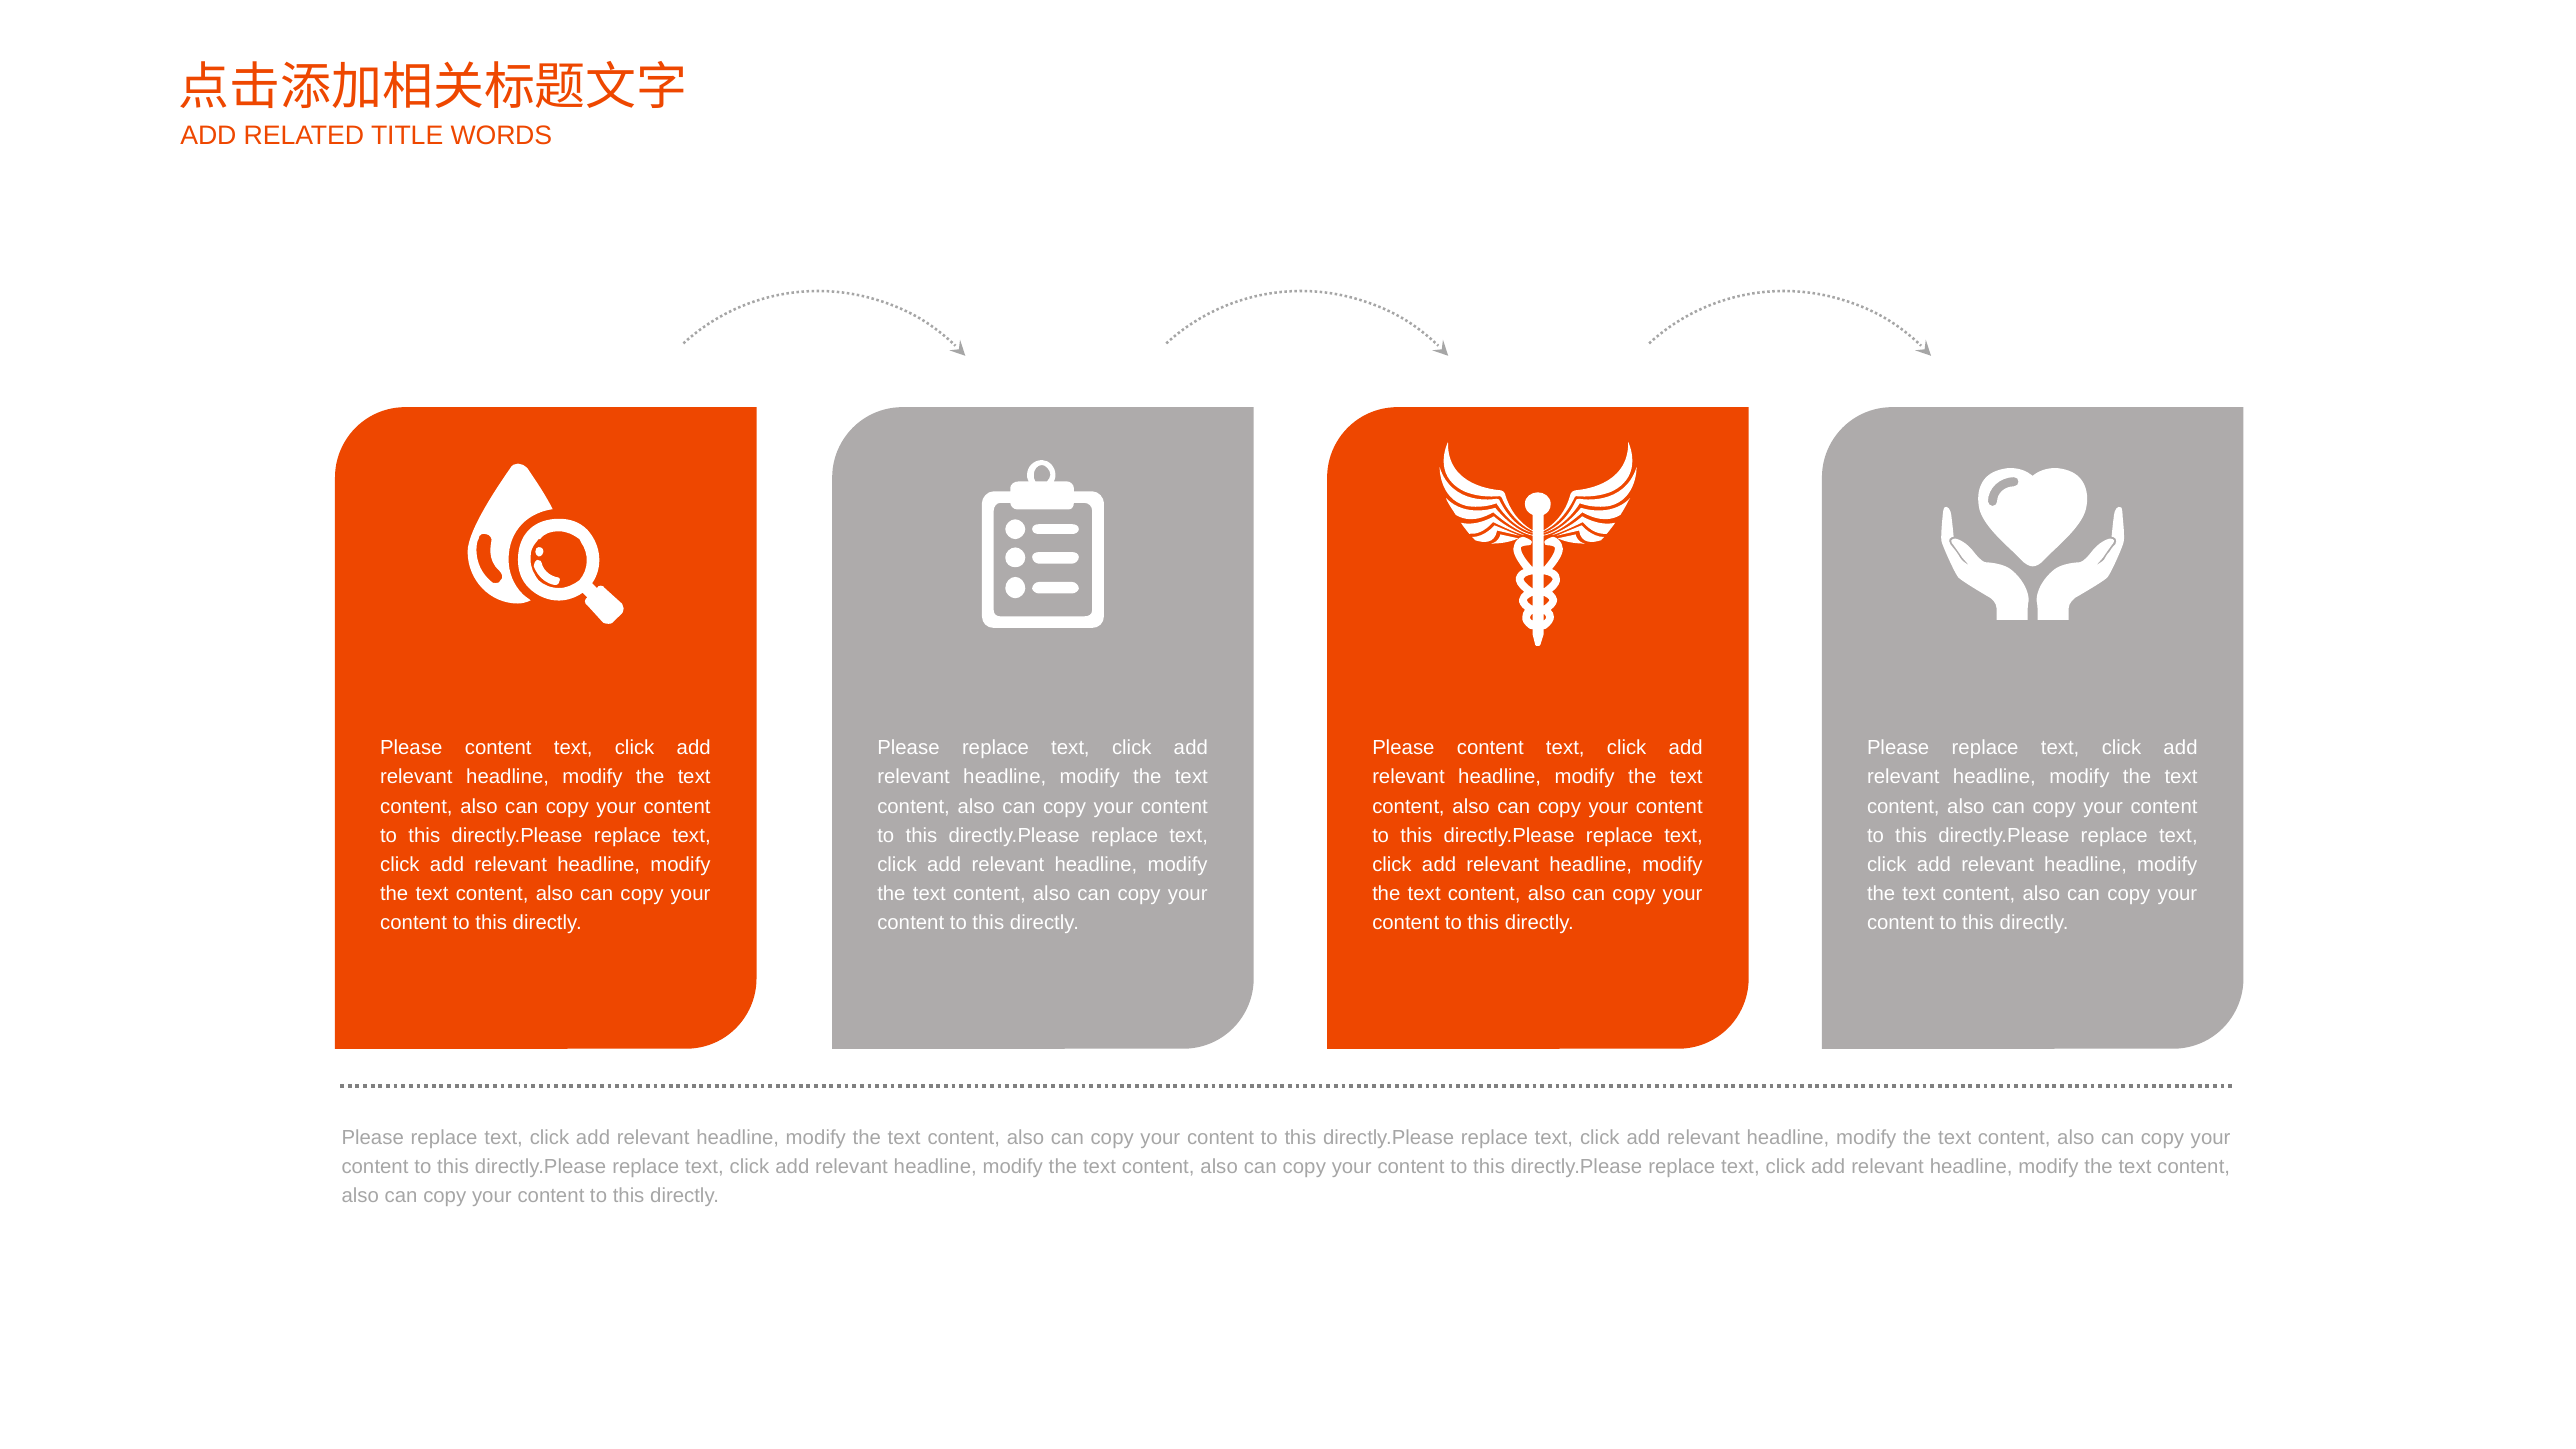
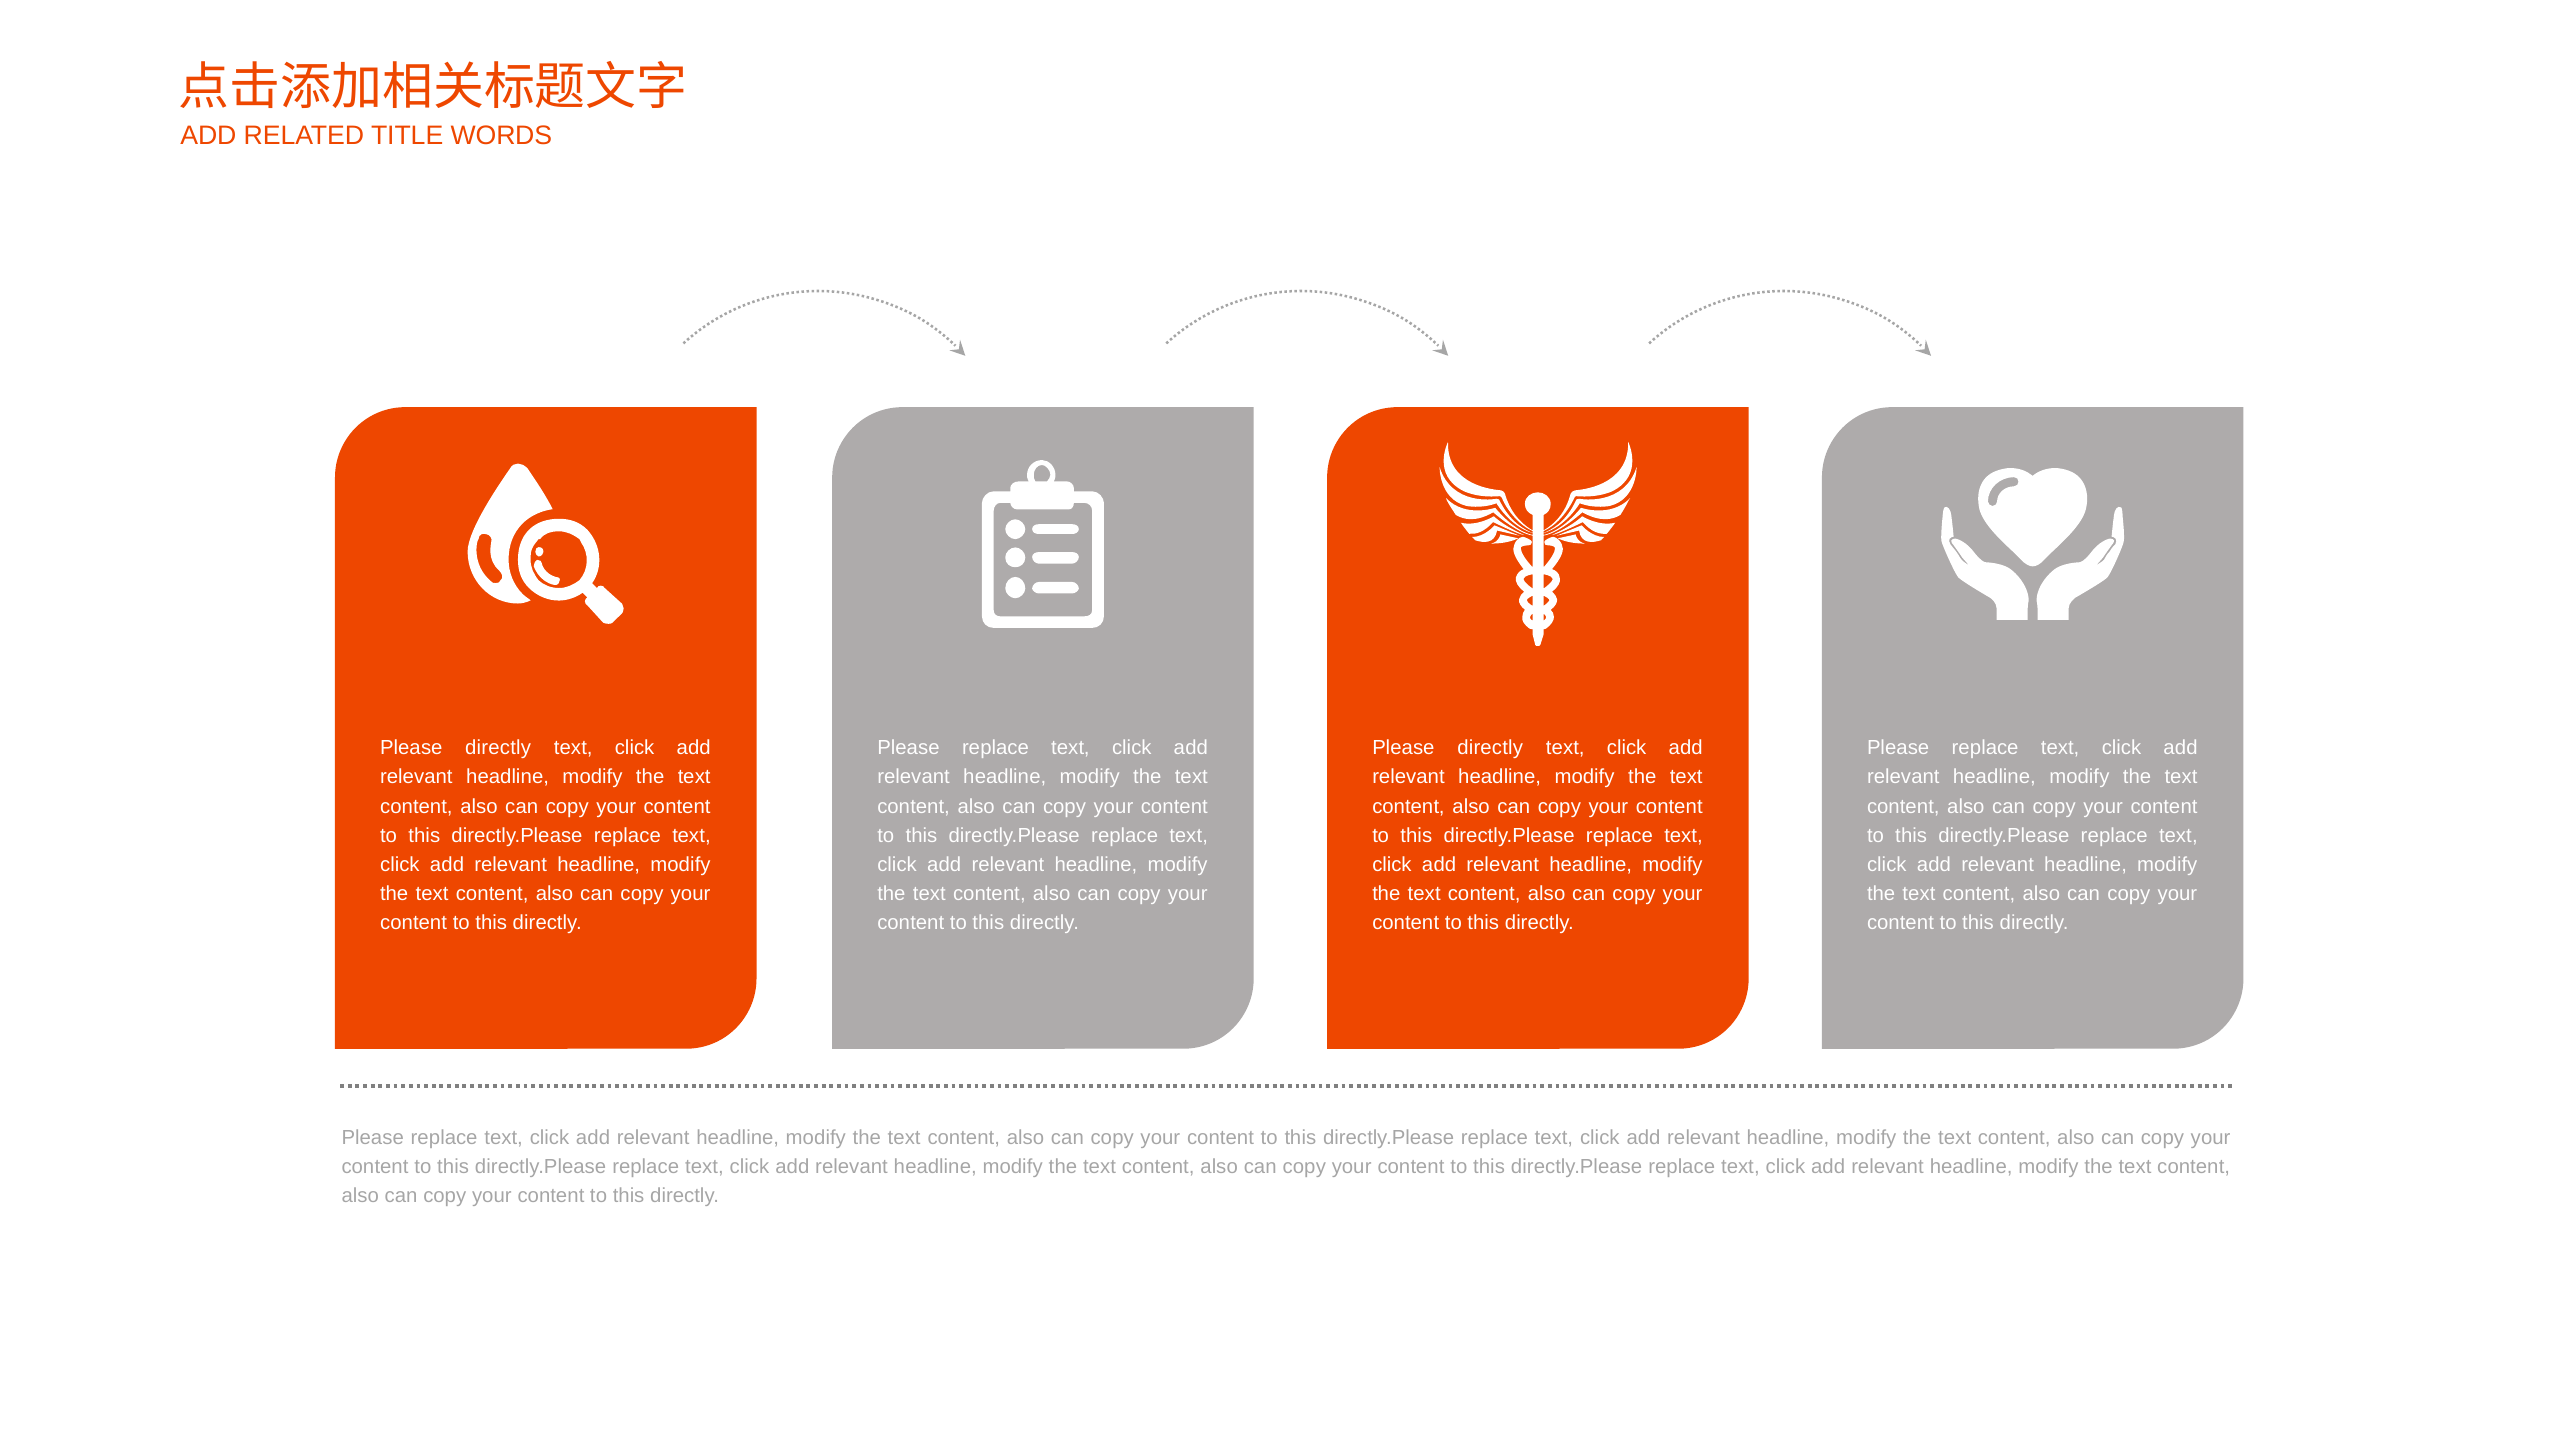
content at (498, 748): content -> directly
content at (1490, 748): content -> directly
